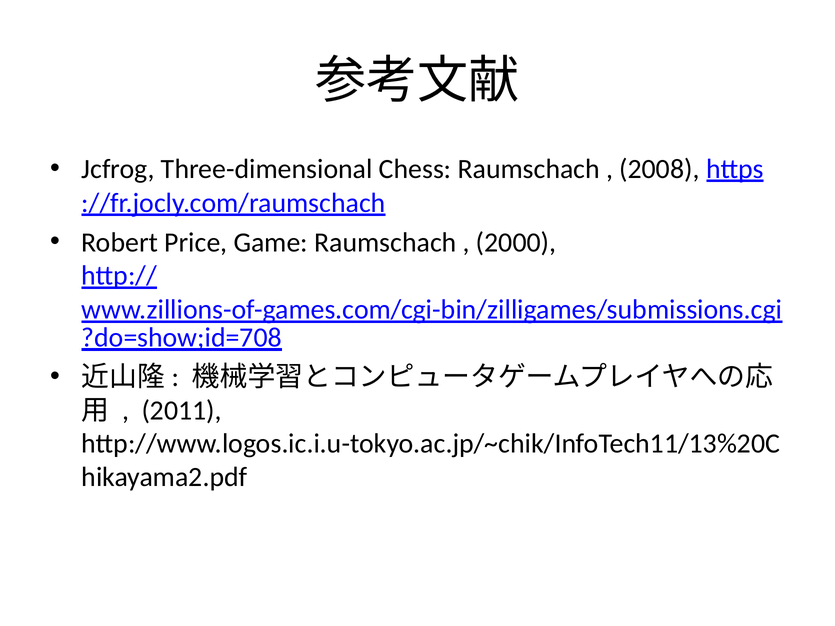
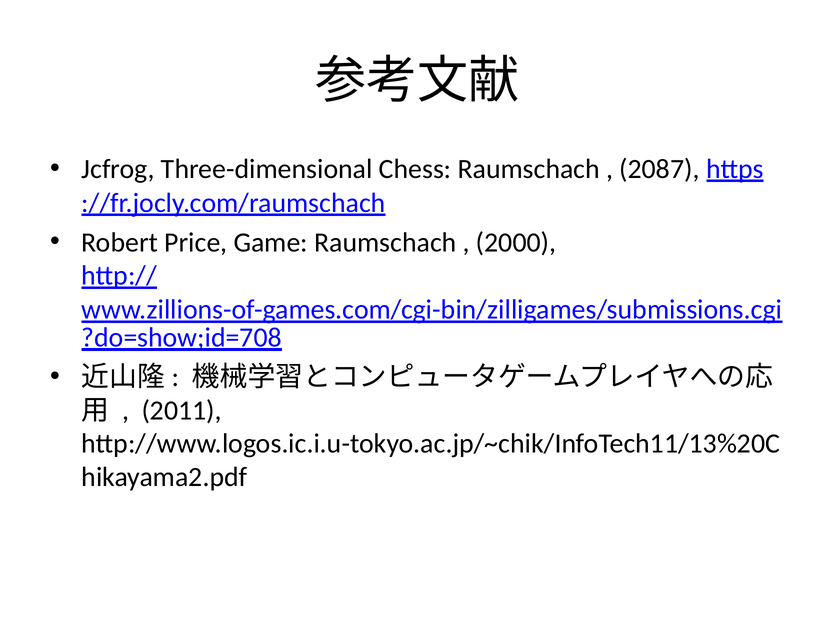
2008: 2008 -> 2087
